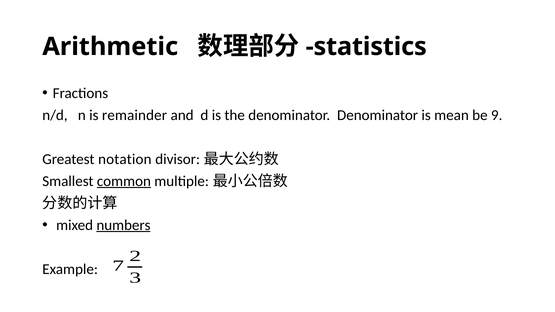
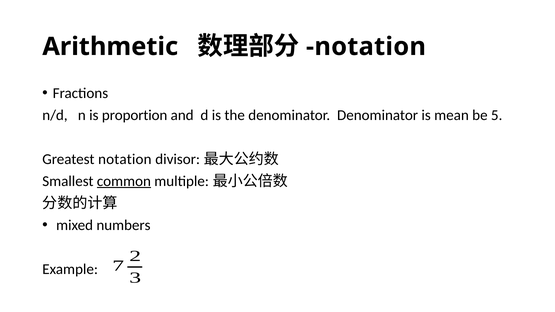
statistics at (366, 47): statistics -> notation
remainder: remainder -> proportion
9: 9 -> 5
numbers underline: present -> none
